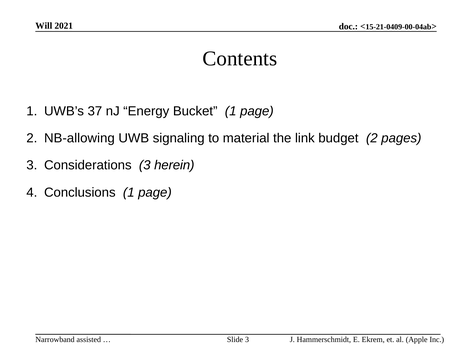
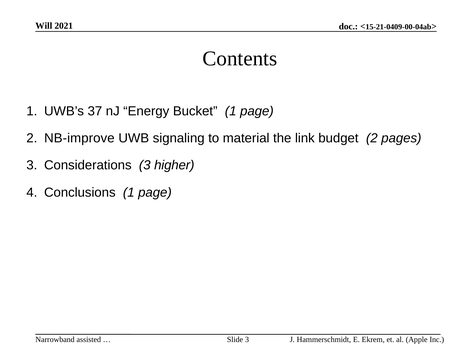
NB-allowing: NB-allowing -> NB-improve
herein: herein -> higher
